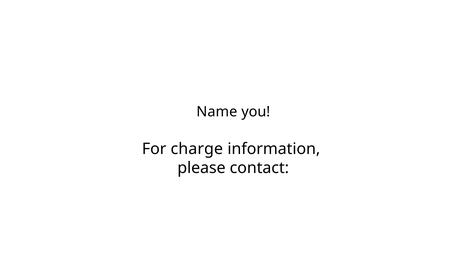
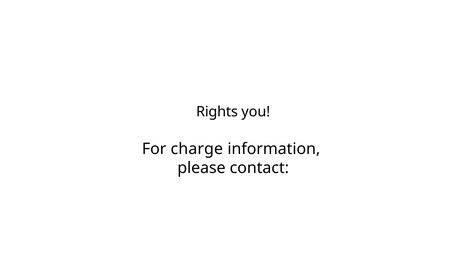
Name: Name -> Rights
